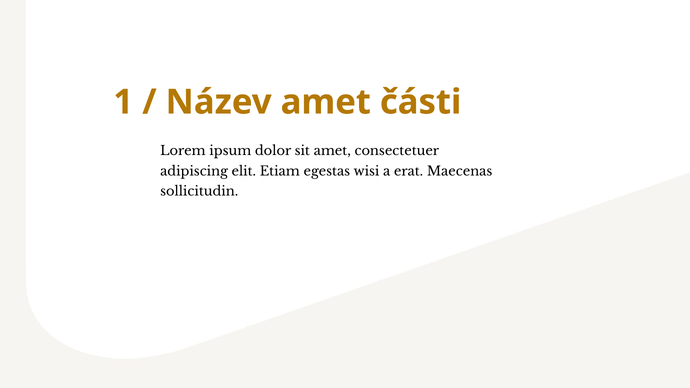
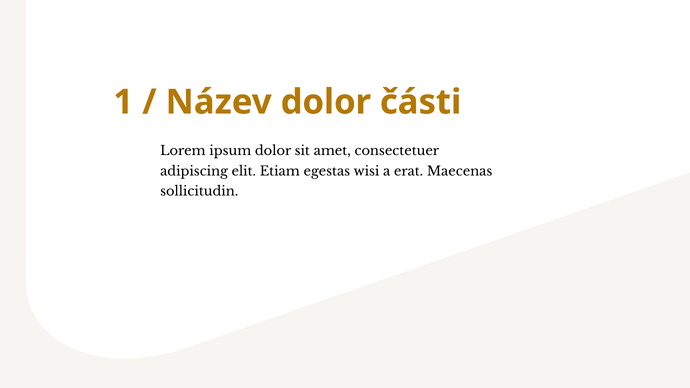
Název amet: amet -> dolor
